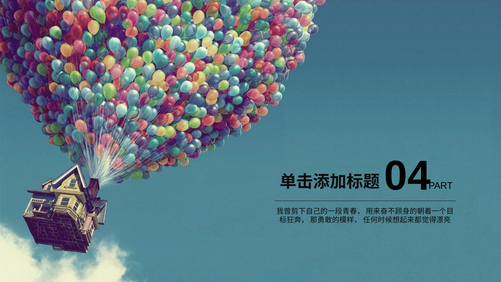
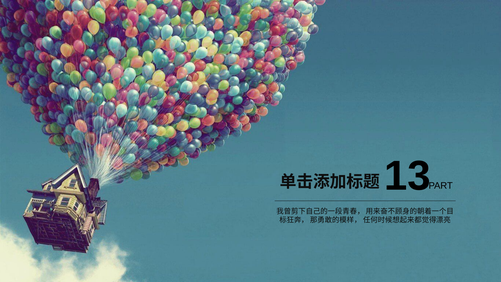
04: 04 -> 13
